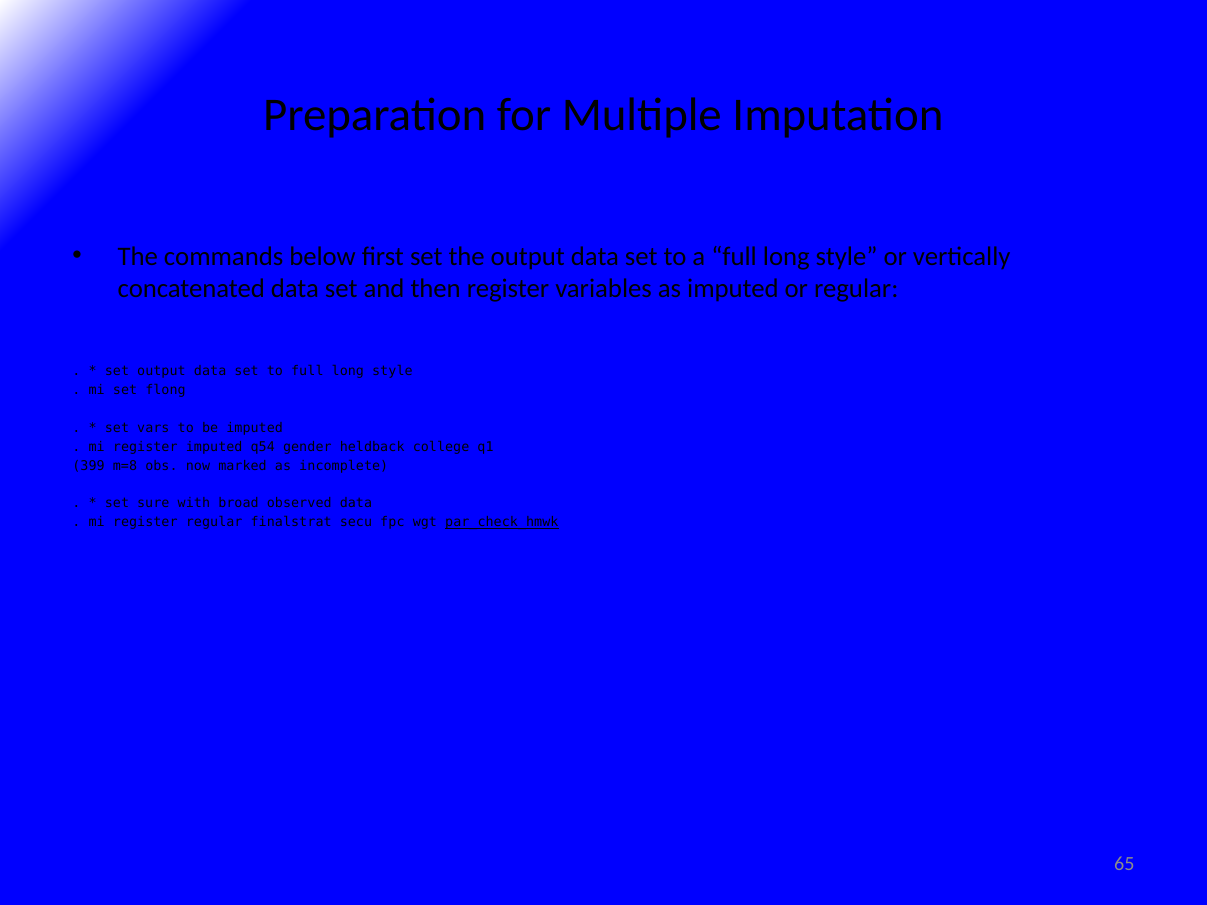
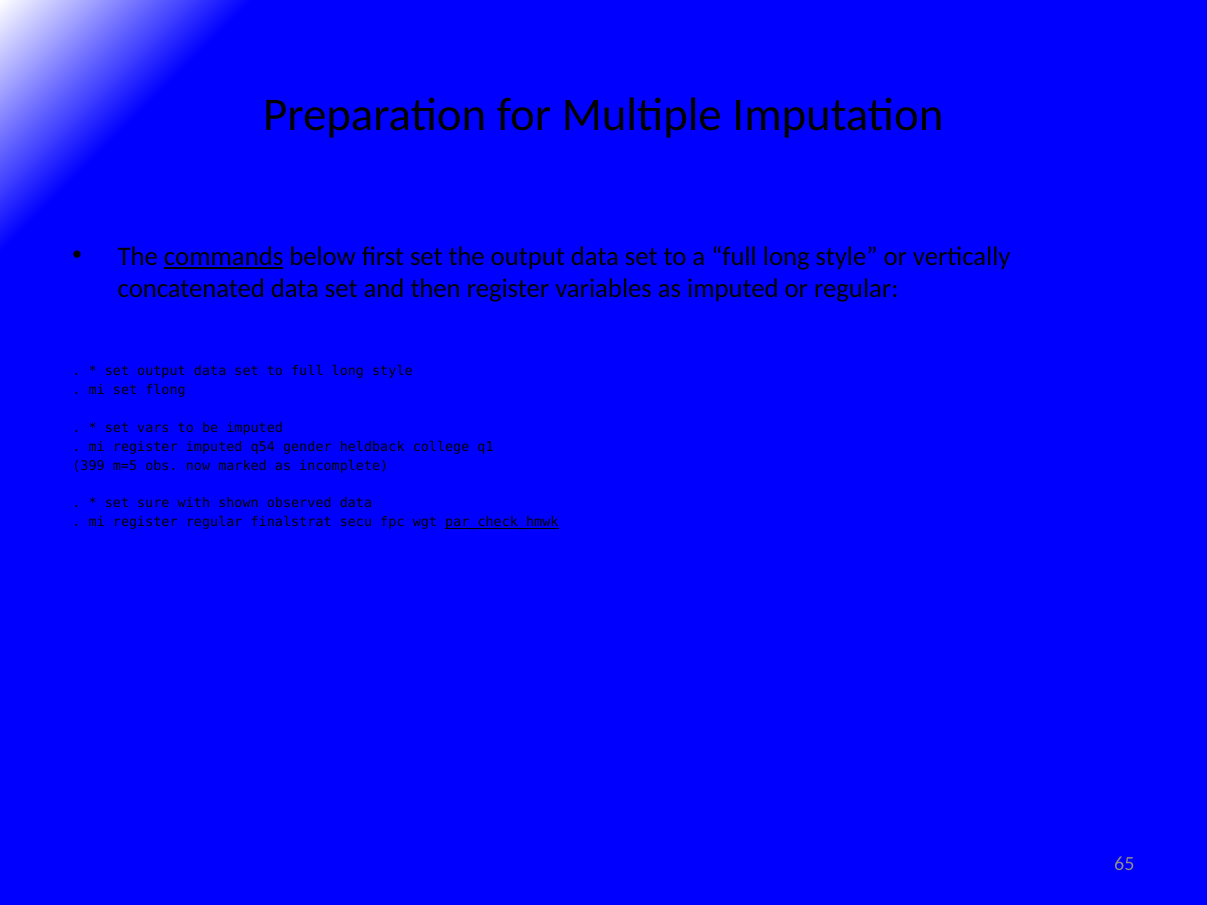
commands underline: none -> present
m=8: m=8 -> m=5
broad: broad -> shown
